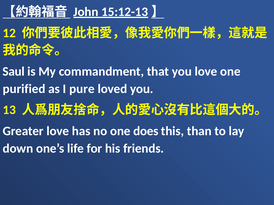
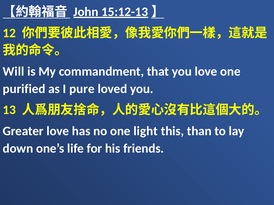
Saul: Saul -> Will
does: does -> light
